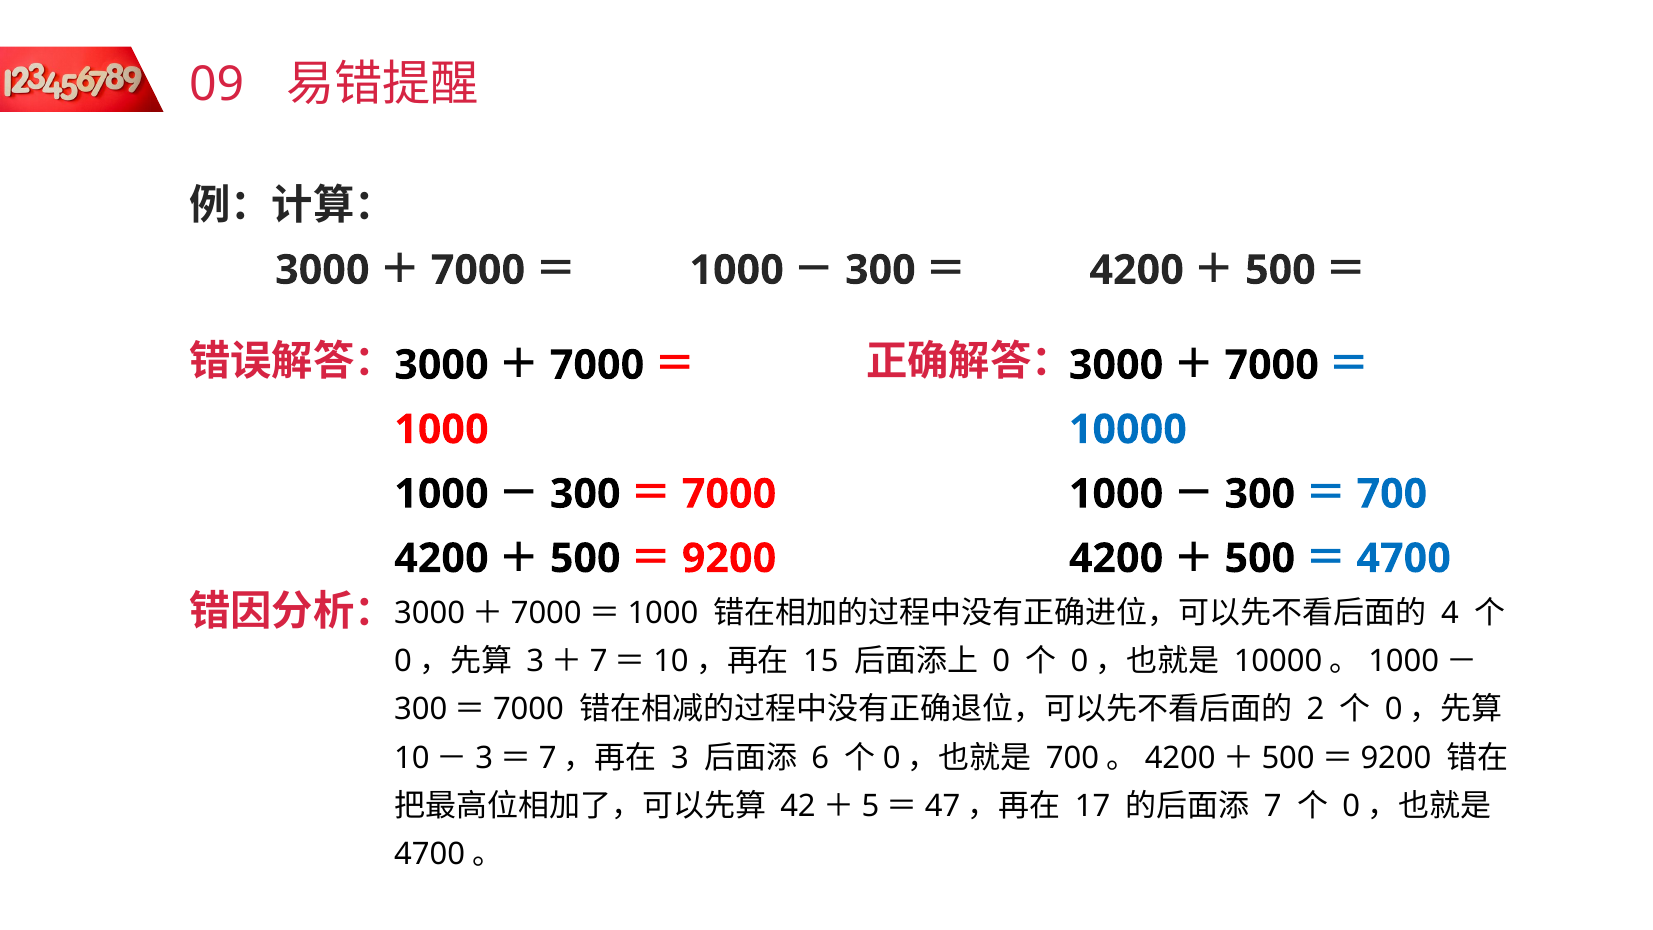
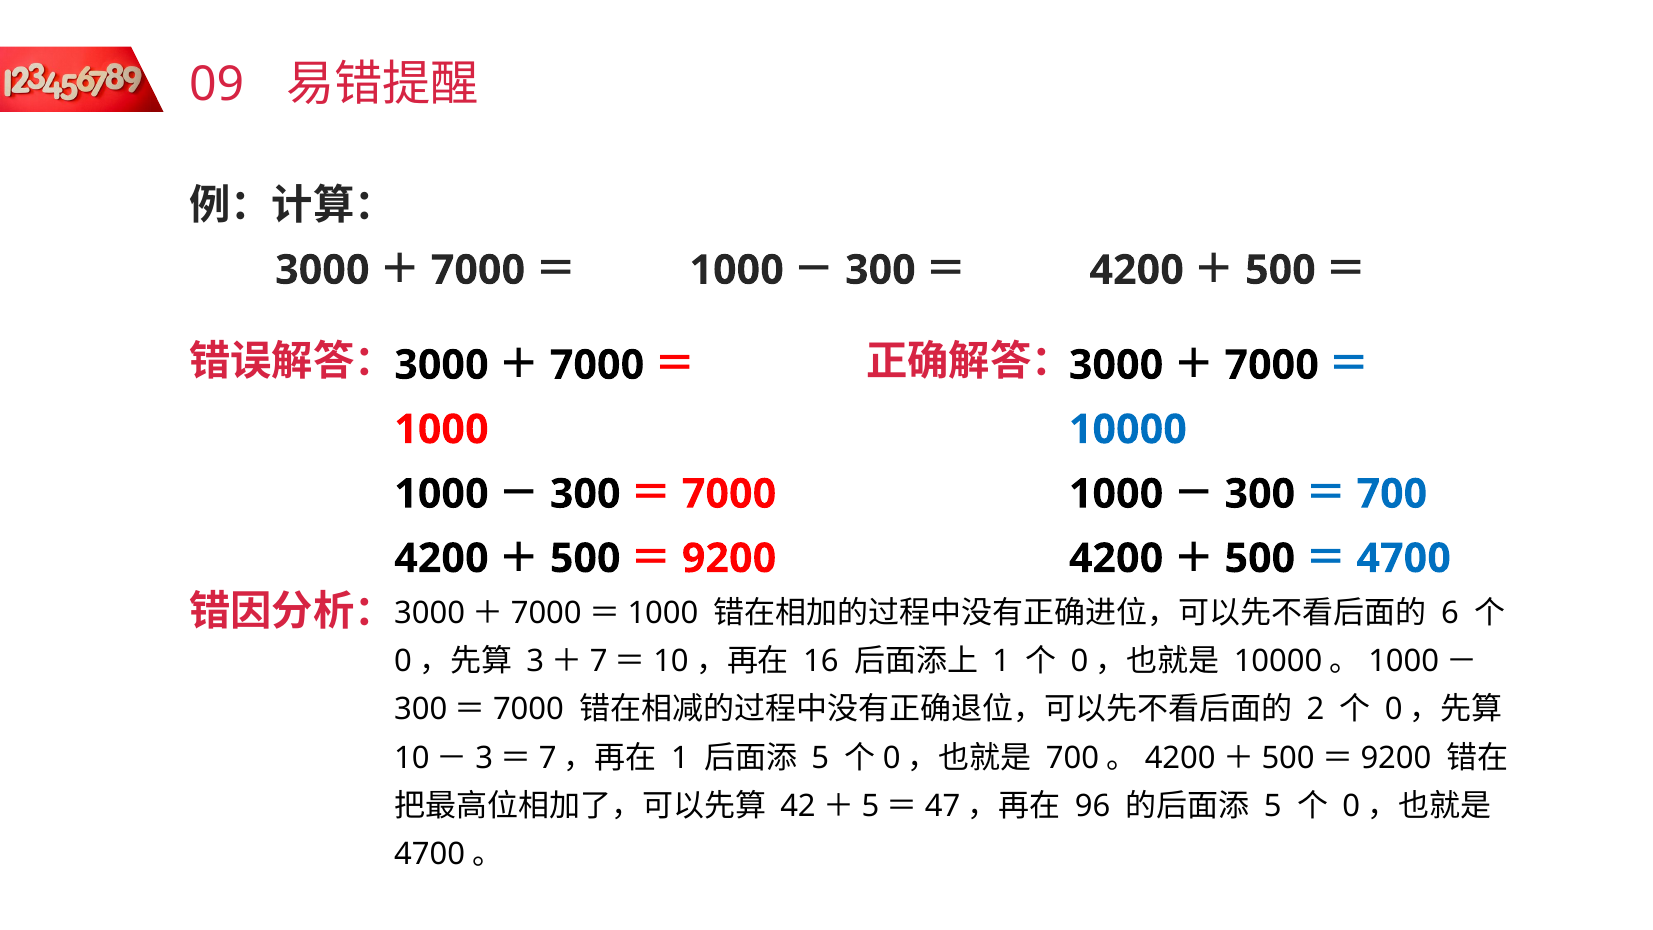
4: 4 -> 6
15: 15 -> 16
0 at (1001, 661): 0 -> 1
3 at (680, 758): 3 -> 1
6 at (820, 758): 6 -> 5
17: 17 -> 96
7 at (1273, 806): 7 -> 5
